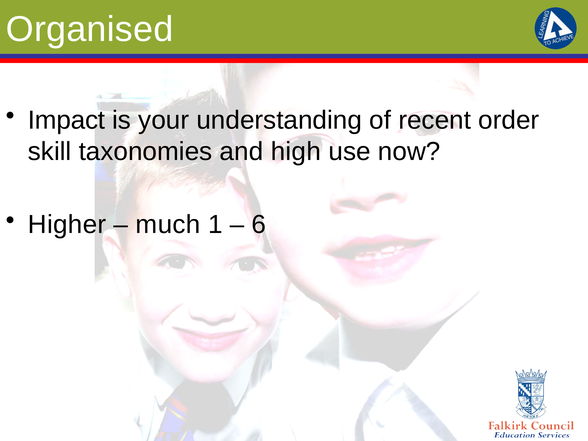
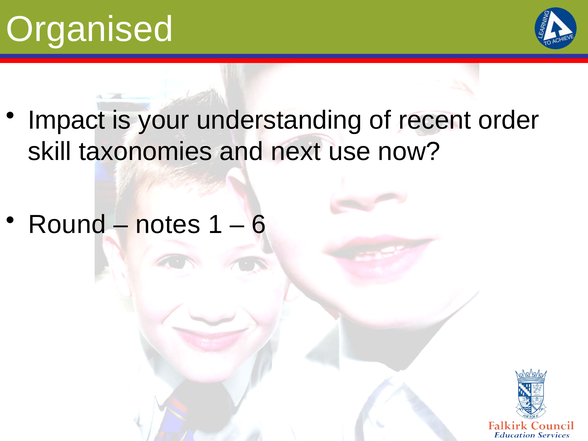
high: high -> next
Higher: Higher -> Round
much: much -> notes
